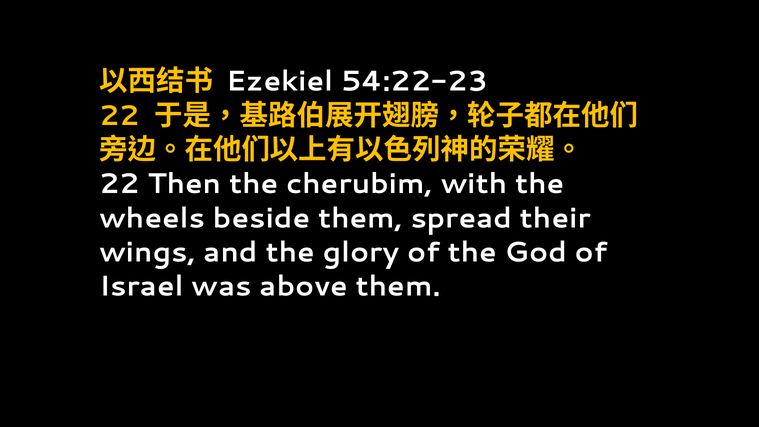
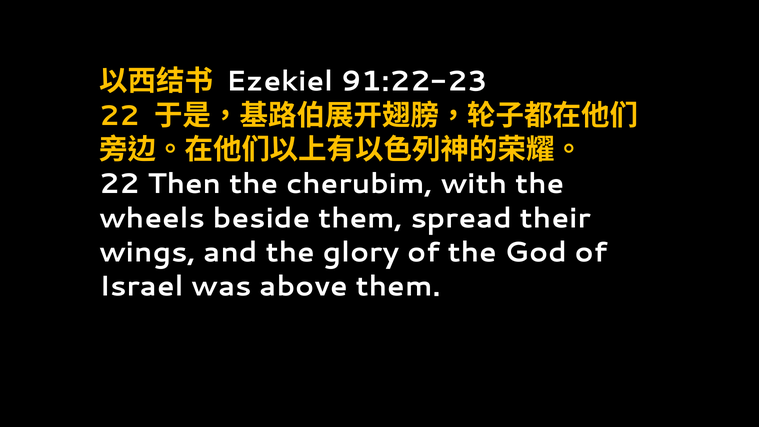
54:22-23: 54:22-23 -> 91:22-23
